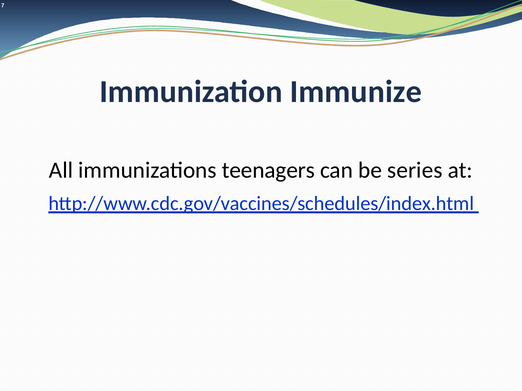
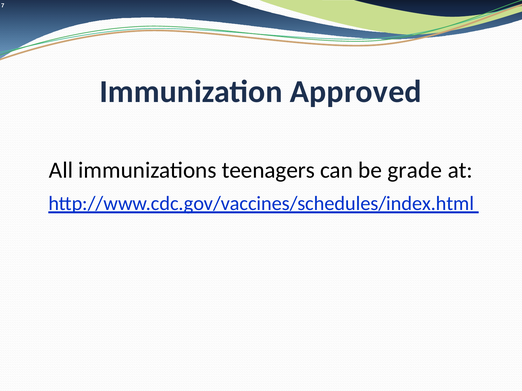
Immunize: Immunize -> Approved
series: series -> grade
